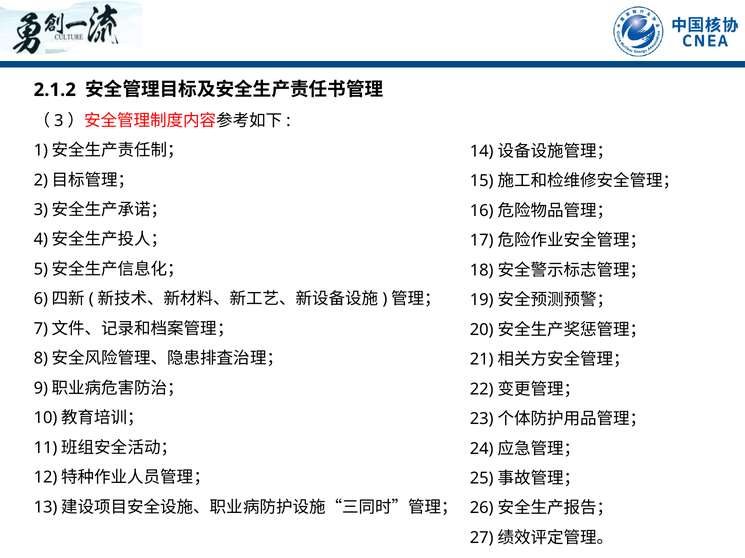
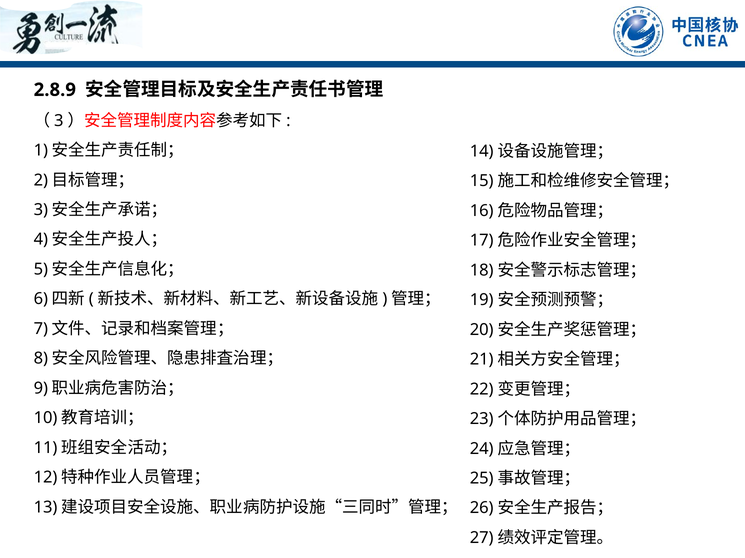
2.1.2: 2.1.2 -> 2.8.9
